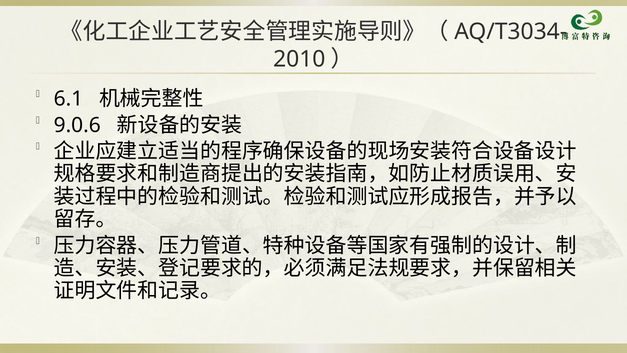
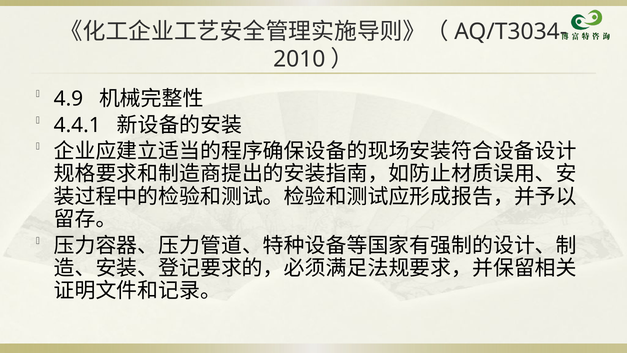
6.1: 6.1 -> 4.9
9.0.6: 9.0.6 -> 4.4.1
